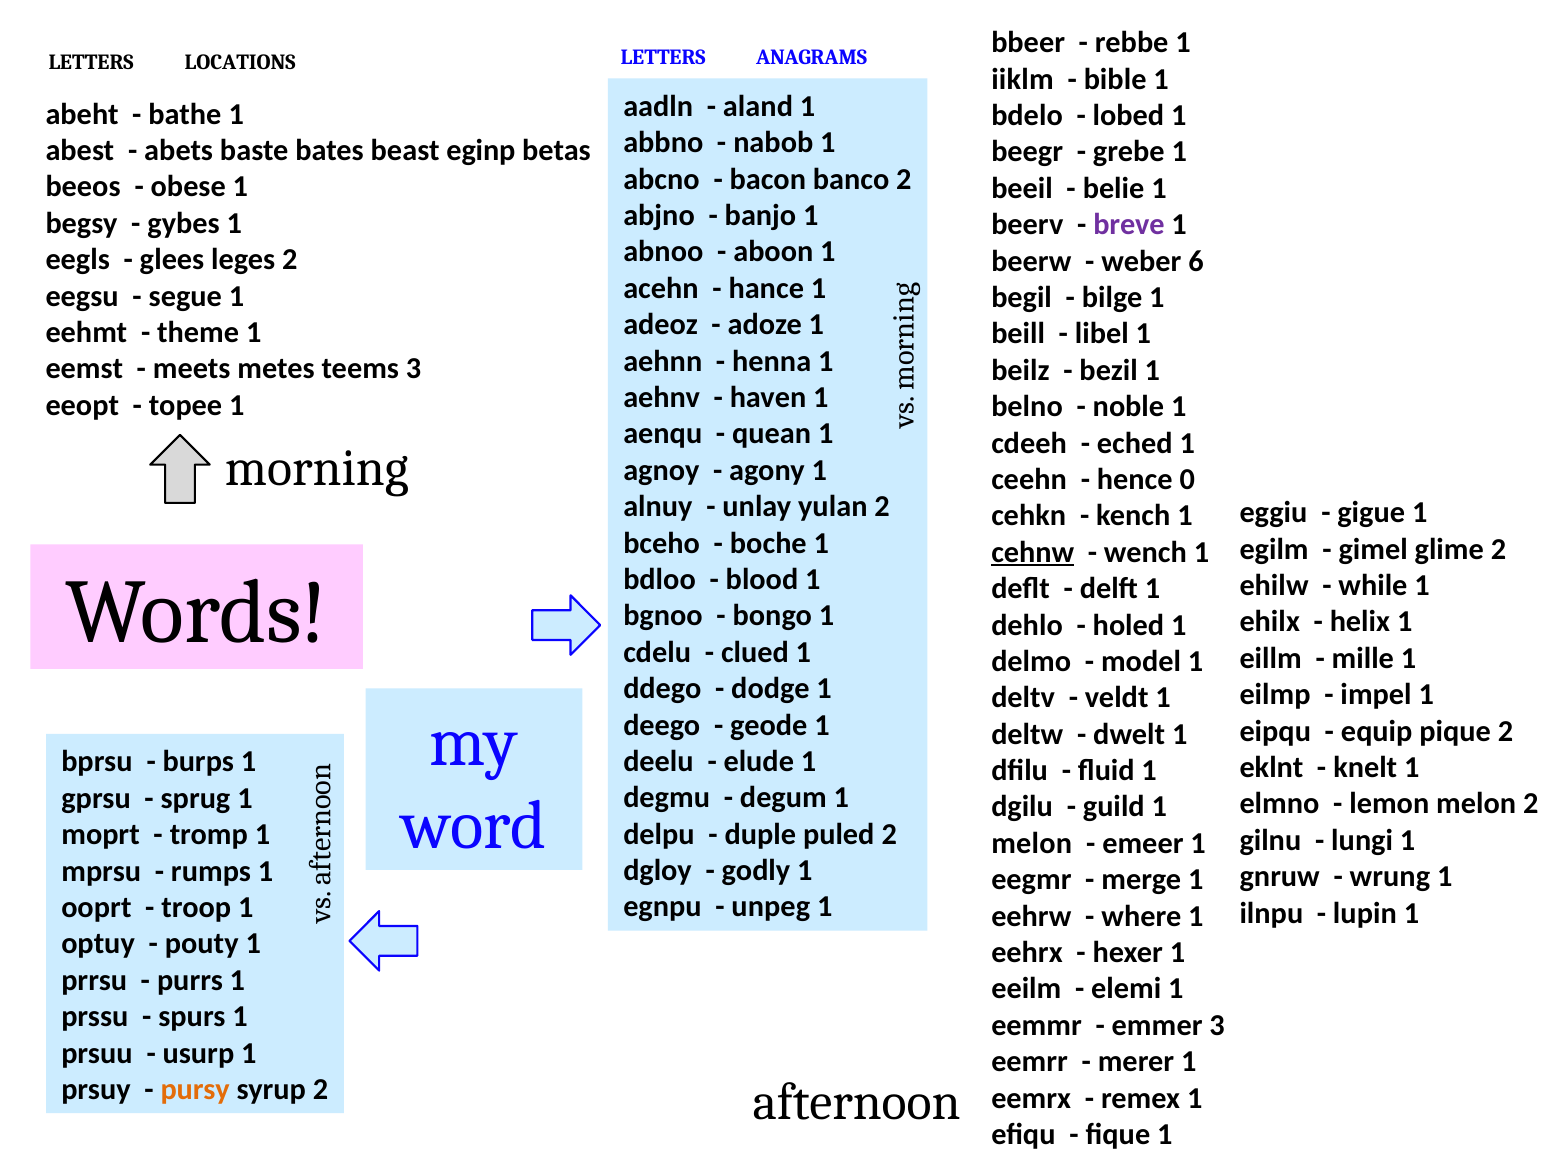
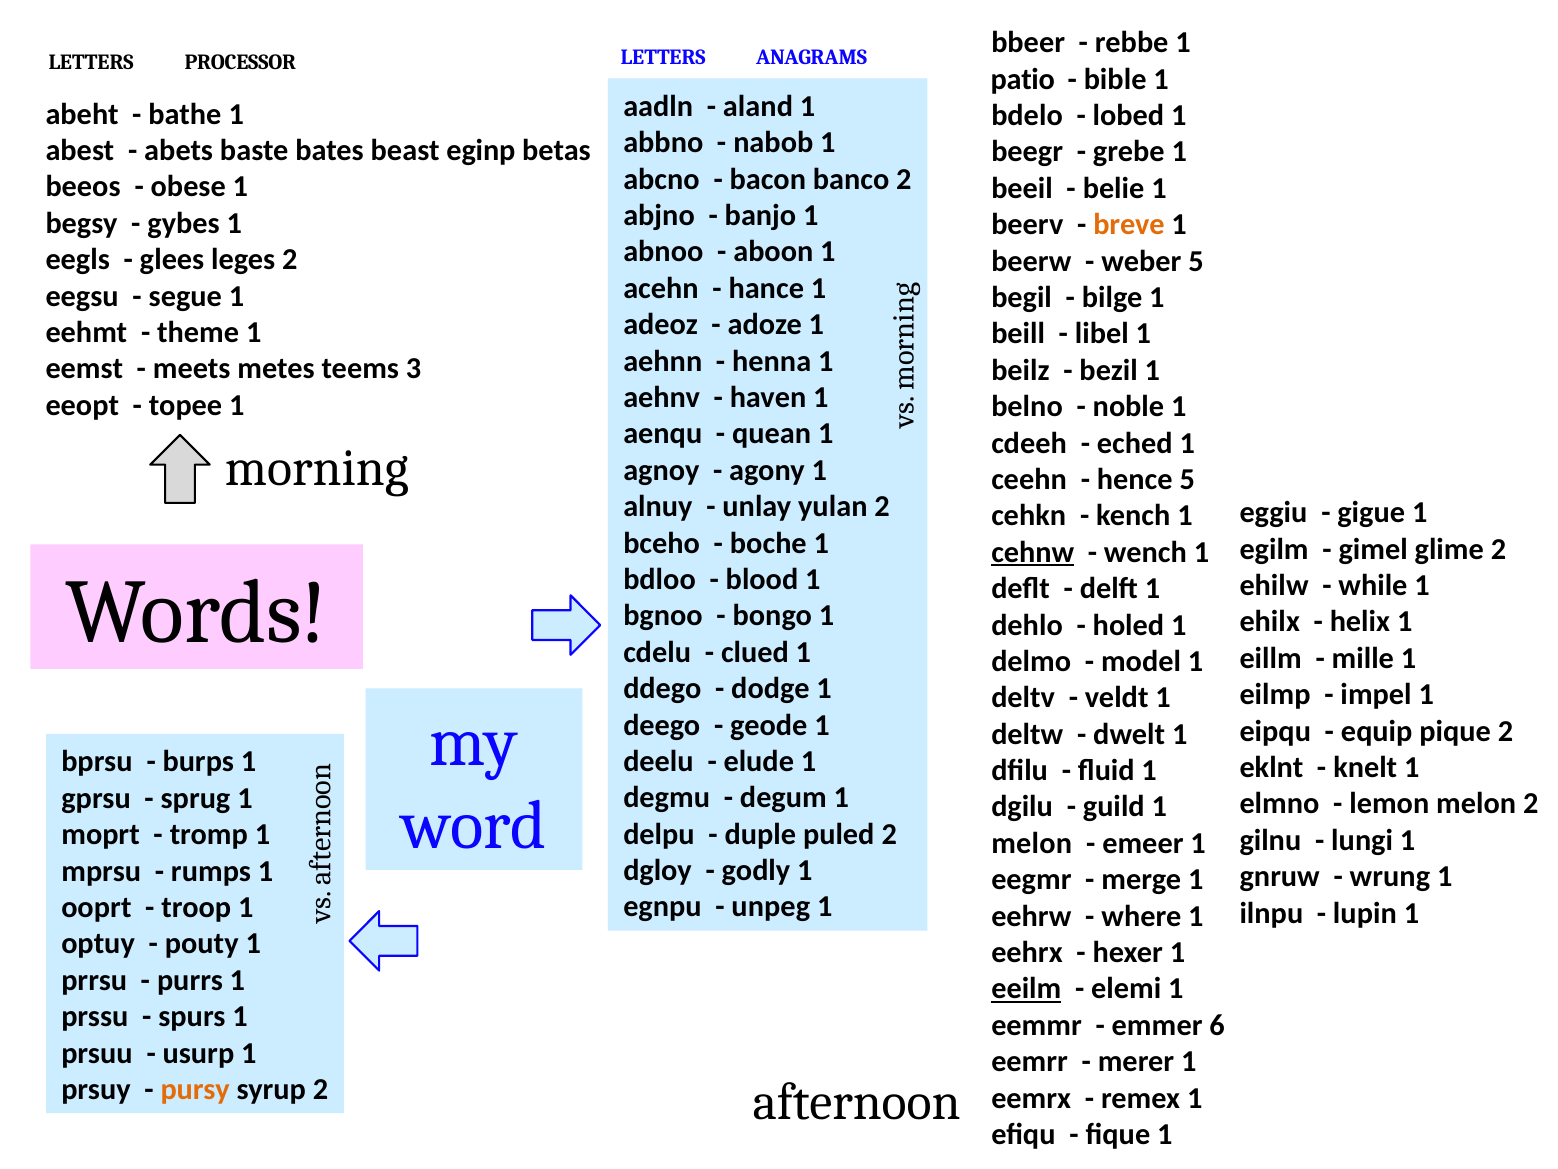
LOCATIONS: LOCATIONS -> PROCESSOR
iiklm: iiklm -> patio
breve colour: purple -> orange
weber 6: 6 -> 5
hence 0: 0 -> 5
eeilm underline: none -> present
emmer 3: 3 -> 6
